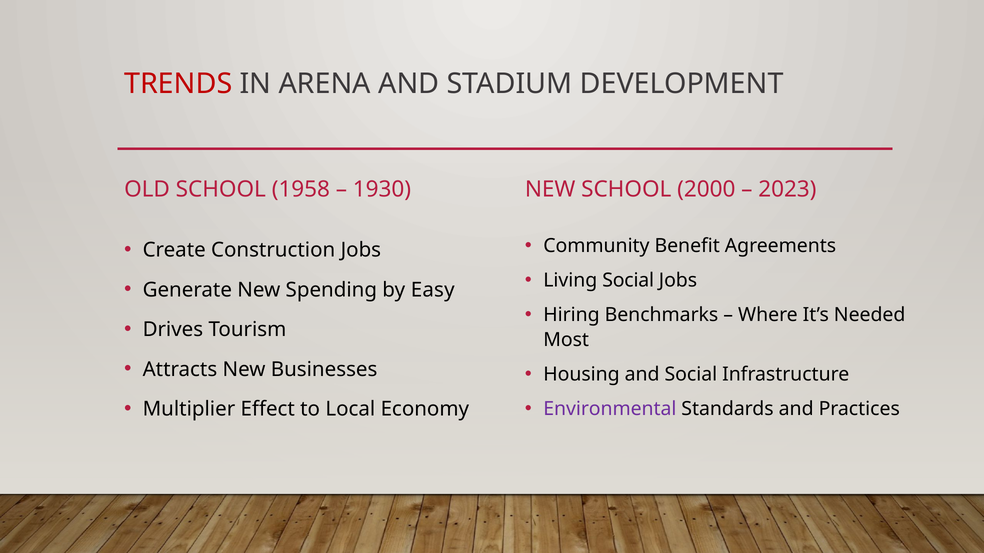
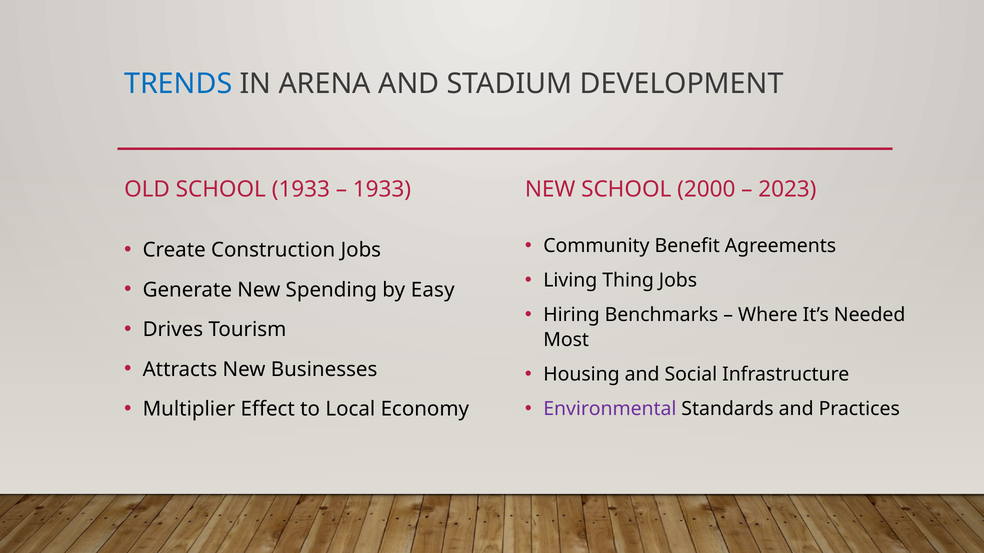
TRENDS colour: red -> blue
SCHOOL 1958: 1958 -> 1933
1930 at (382, 190): 1930 -> 1933
Living Social: Social -> Thing
